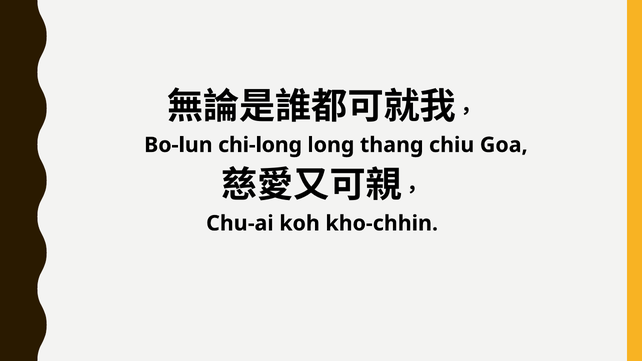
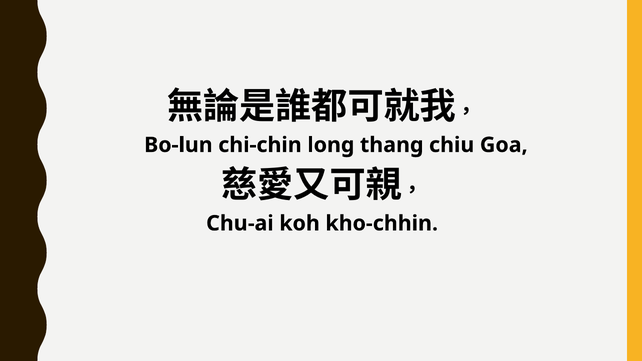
chi-long: chi-long -> chi-chin
